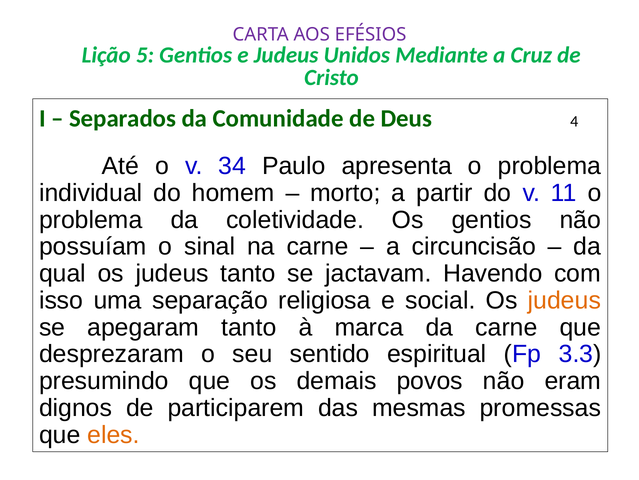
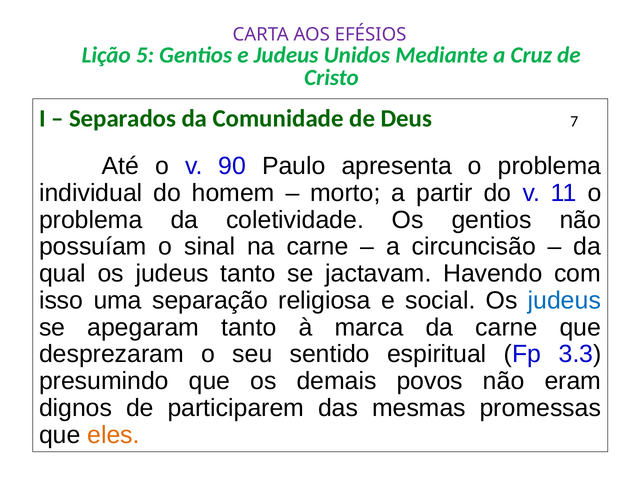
4: 4 -> 7
34: 34 -> 90
judeus at (564, 300) colour: orange -> blue
